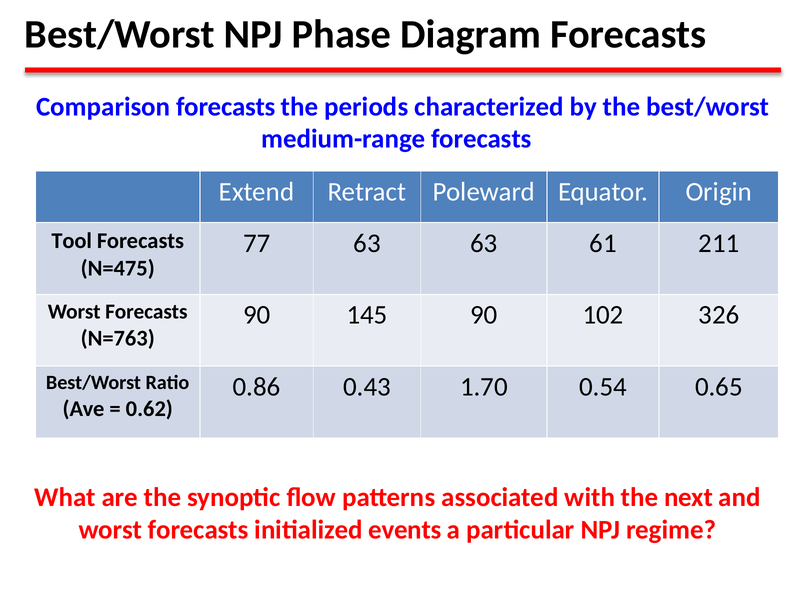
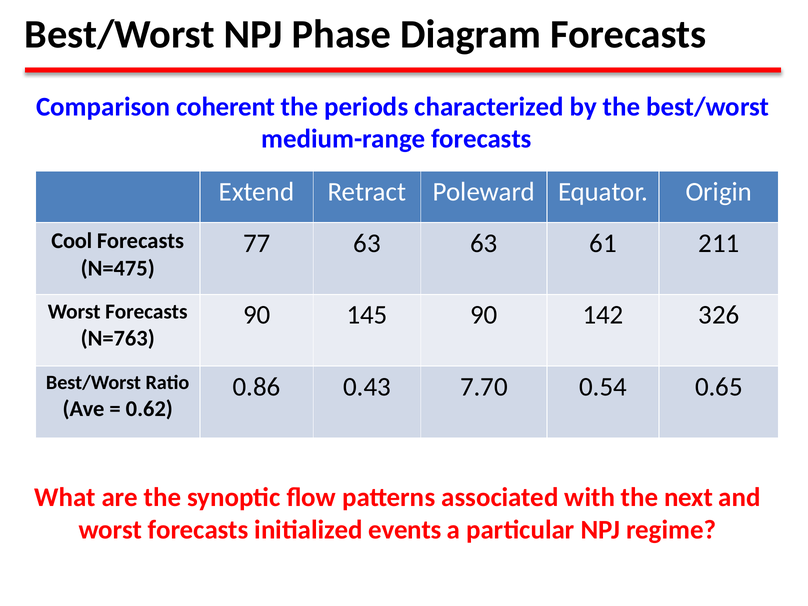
Comparison forecasts: forecasts -> coherent
Tool: Tool -> Cool
102: 102 -> 142
1.70: 1.70 -> 7.70
